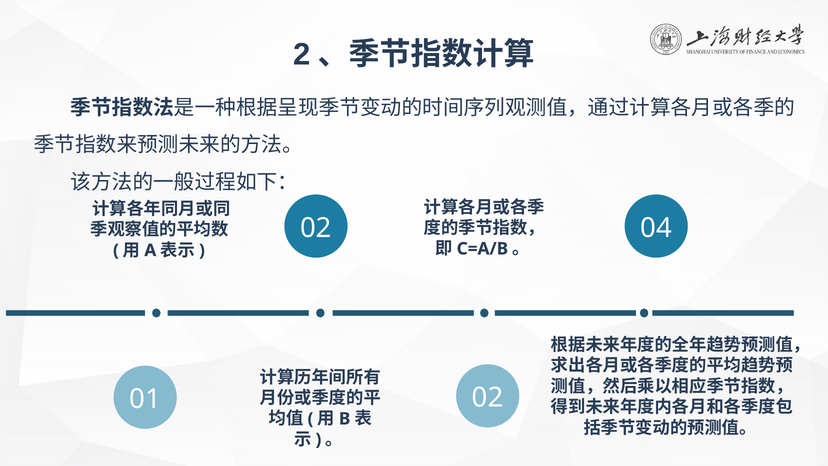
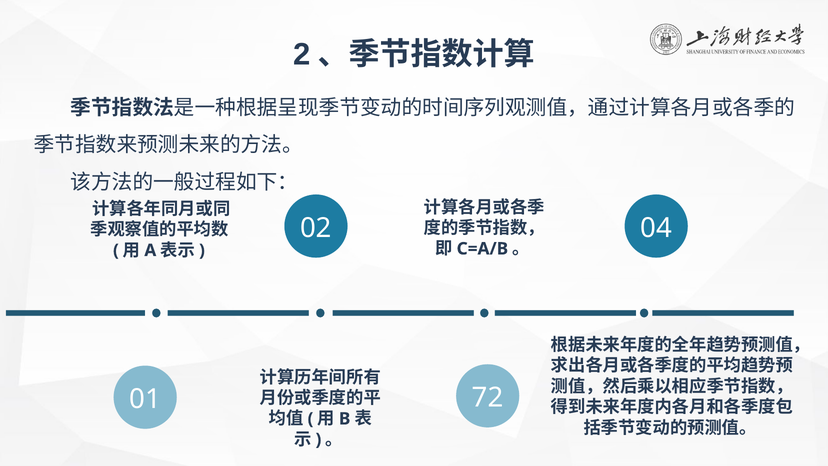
01 02: 02 -> 72
